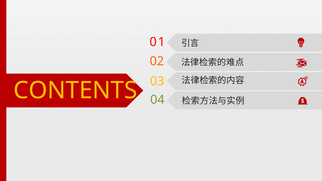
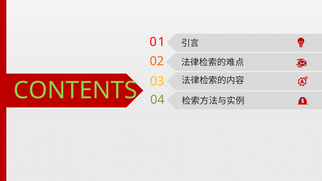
CONTENTS colour: yellow -> light green
